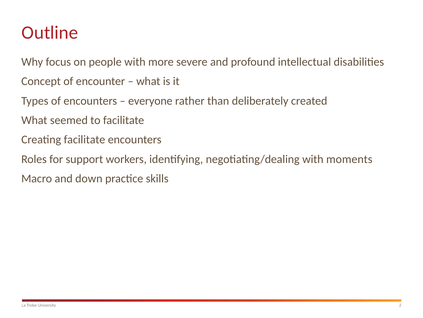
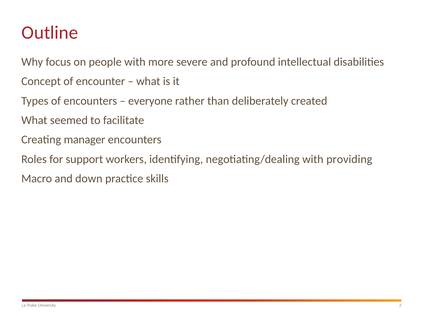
Creating facilitate: facilitate -> manager
moments: moments -> providing
